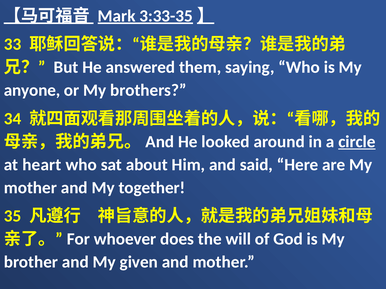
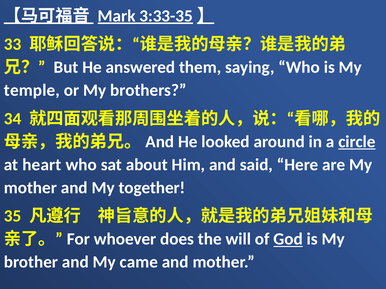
anyone: anyone -> temple
God underline: none -> present
given: given -> came
